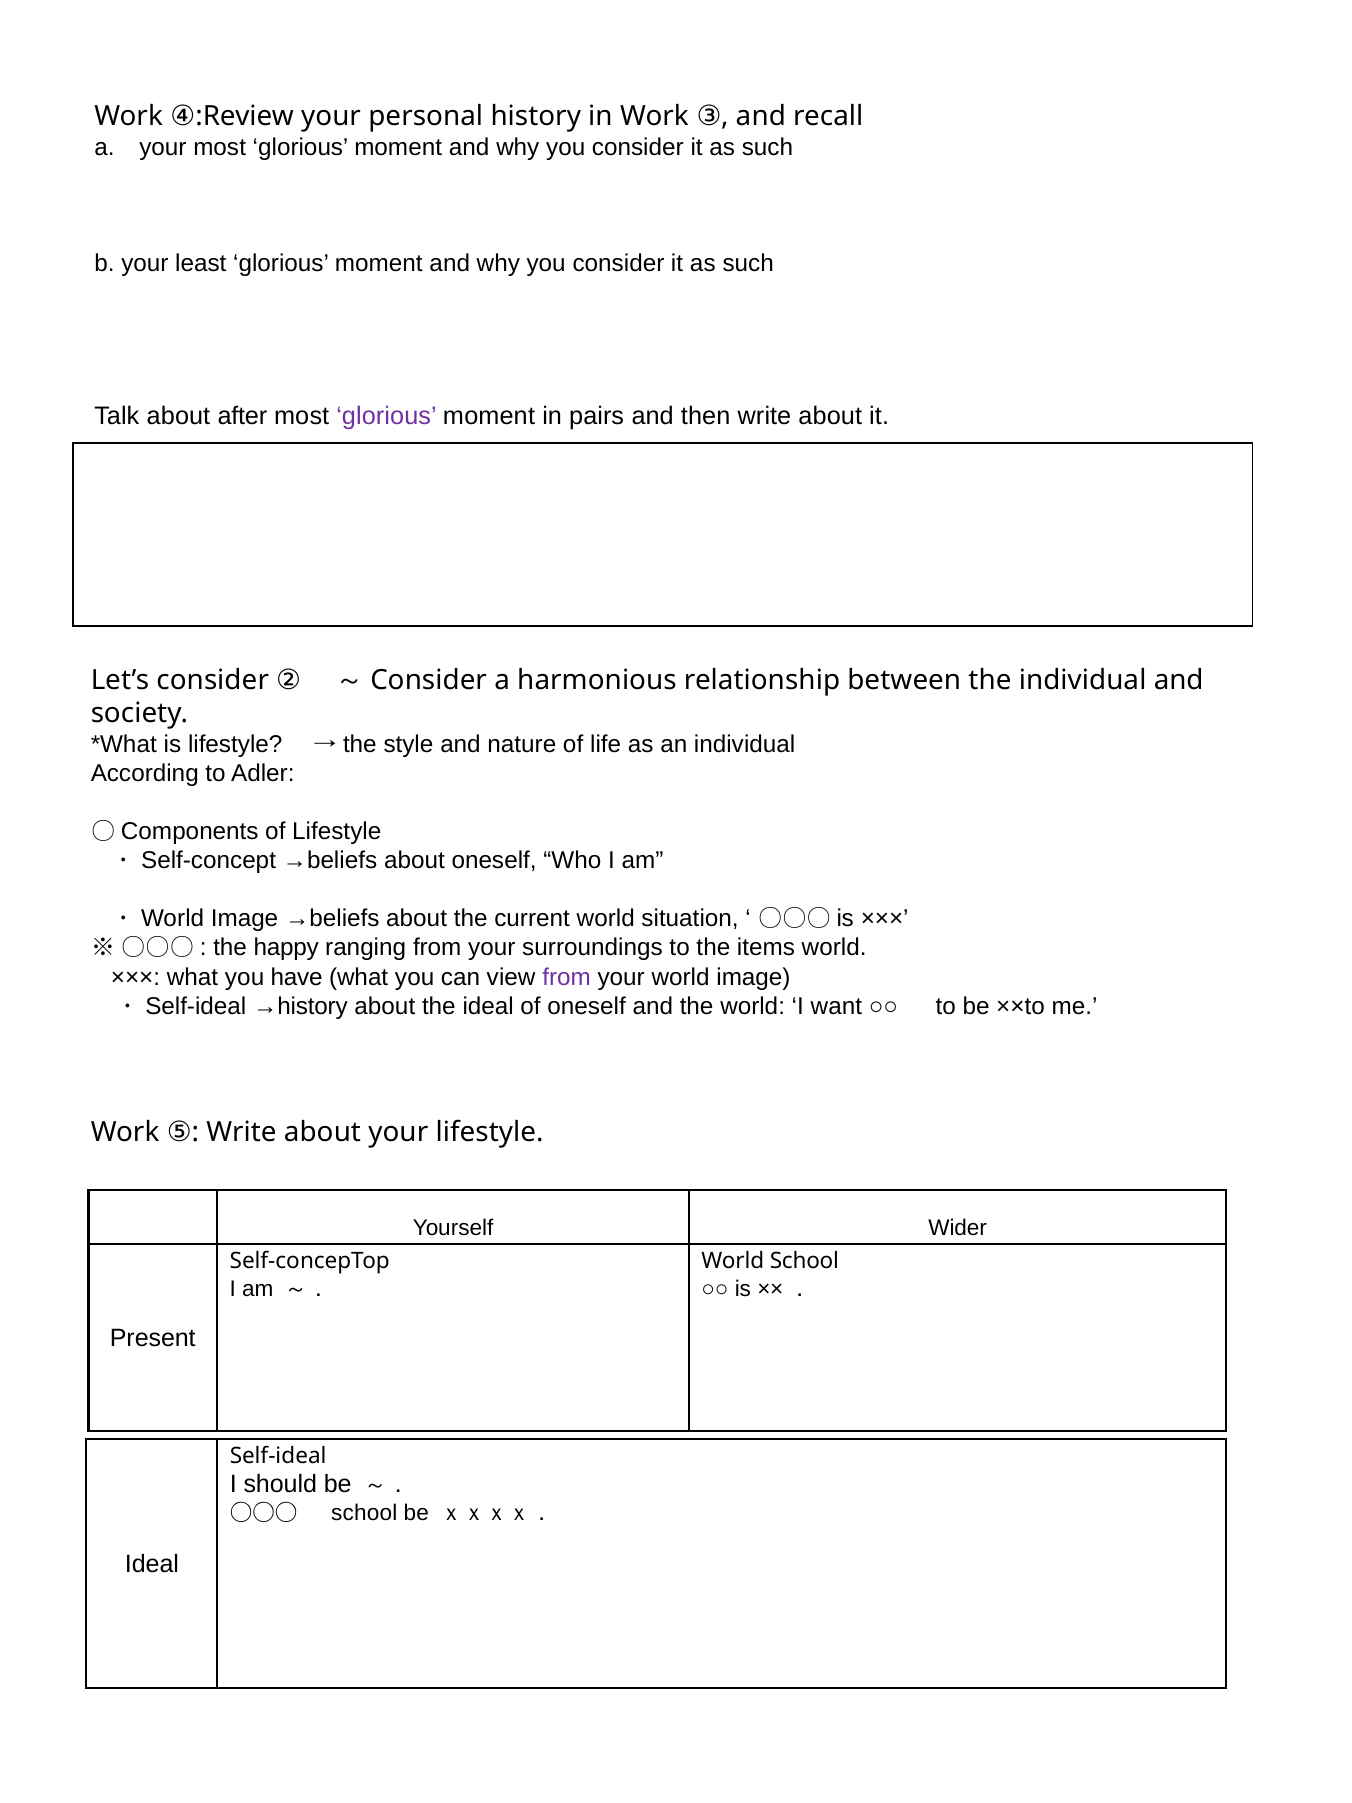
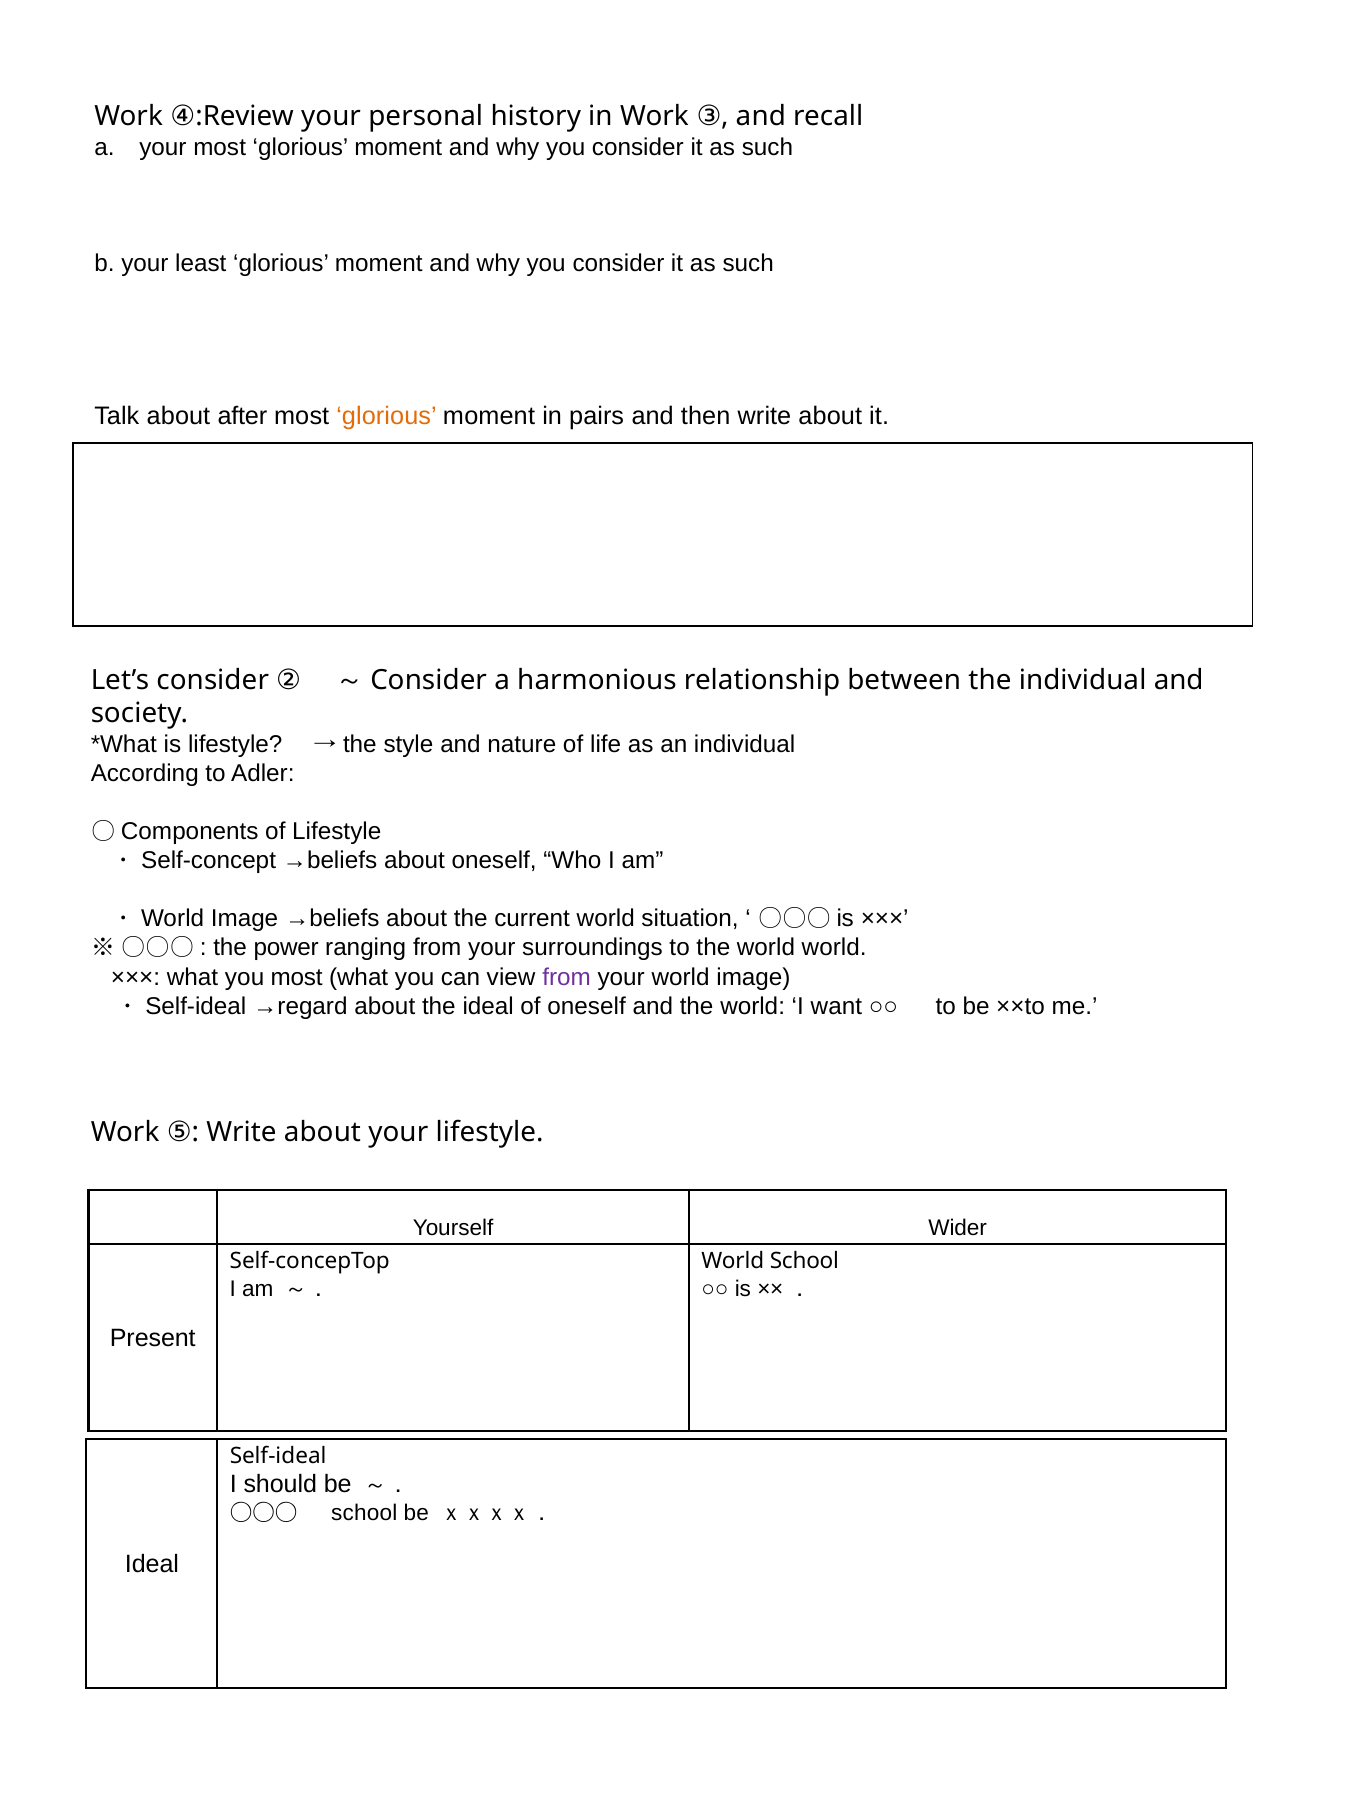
glorious at (387, 416) colour: purple -> orange
happy: happy -> power
to the items: items -> world
you have: have -> most
→history: →history -> →regard
